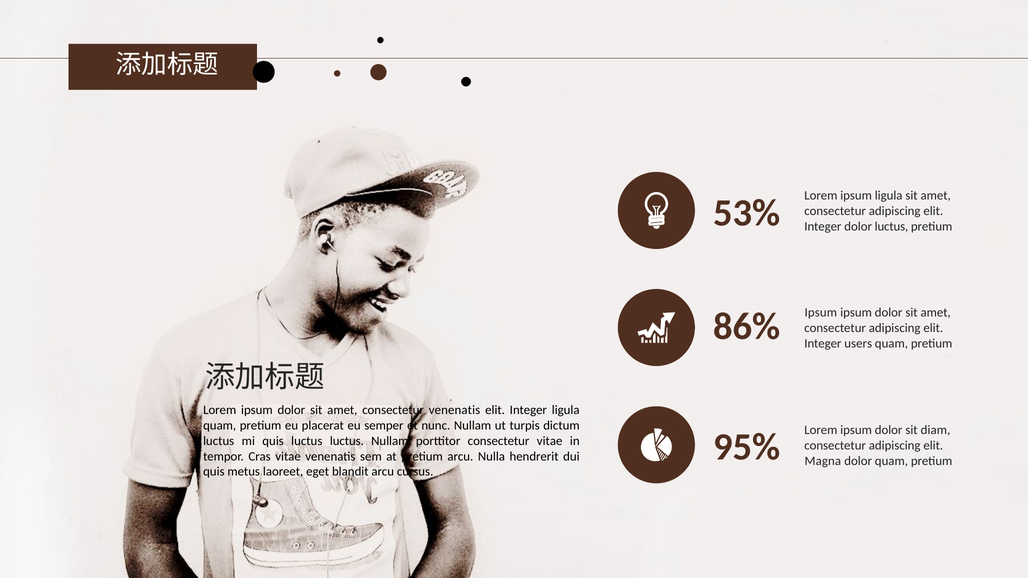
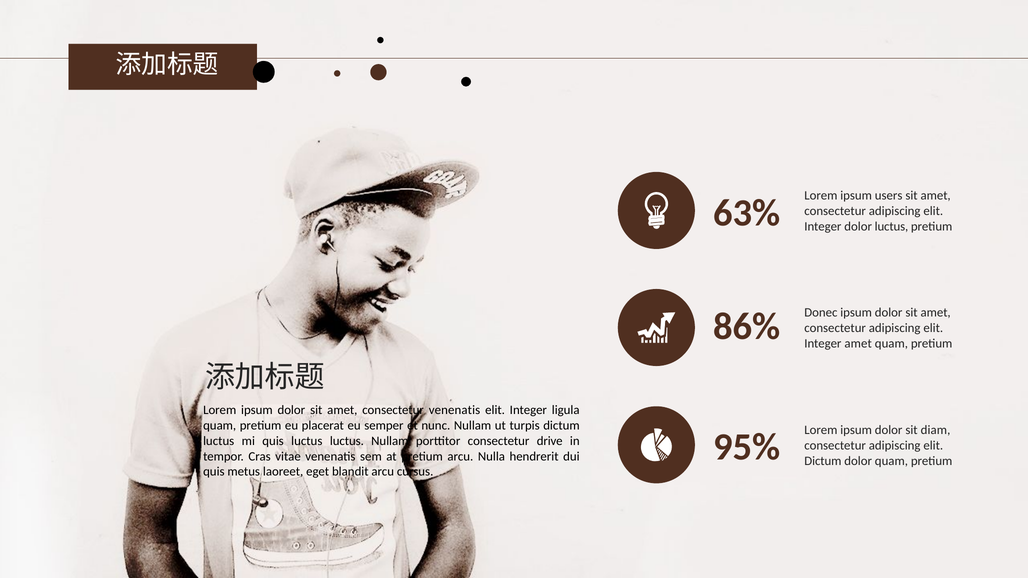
ipsum ligula: ligula -> users
53%: 53% -> 63%
Ipsum at (821, 313): Ipsum -> Donec
Integer users: users -> amet
consectetur vitae: vitae -> drive
Magna at (823, 461): Magna -> Dictum
